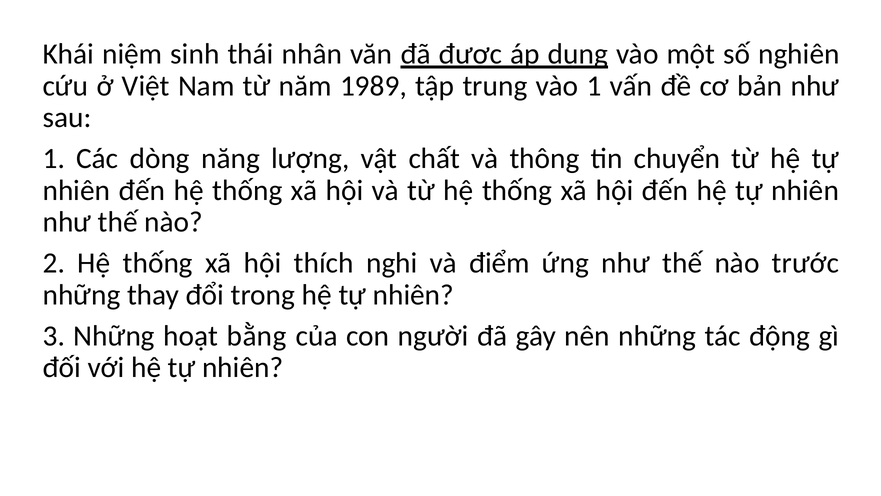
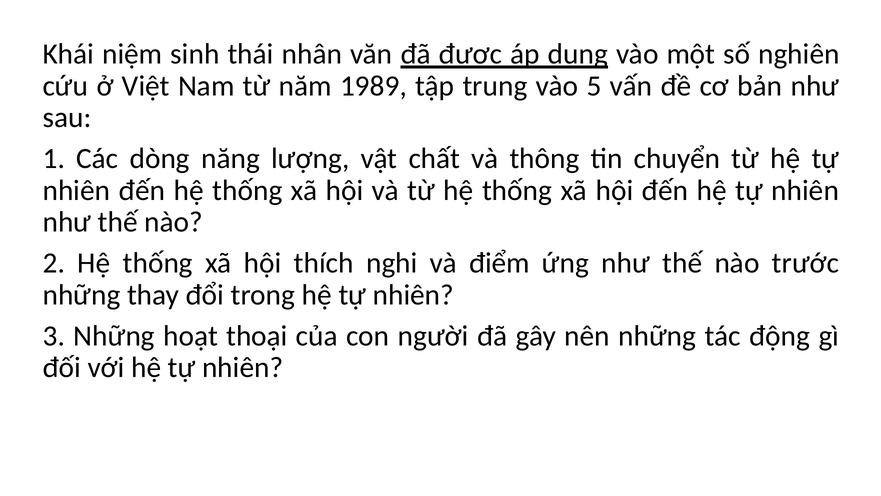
vào 1: 1 -> 5
bằng: bằng -> thoại
